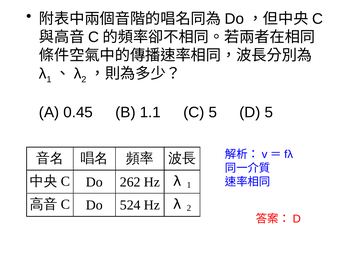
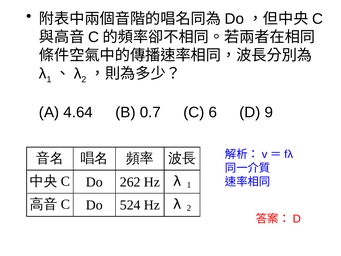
0.45: 0.45 -> 4.64
1.1: 1.1 -> 0.7
C 5: 5 -> 6
D 5: 5 -> 9
